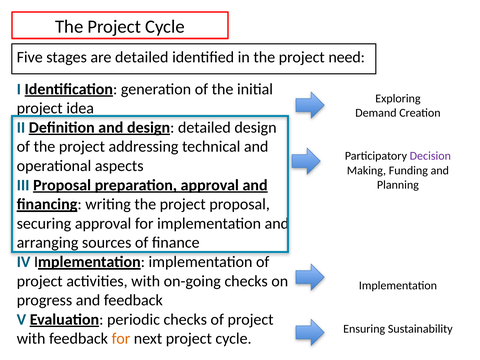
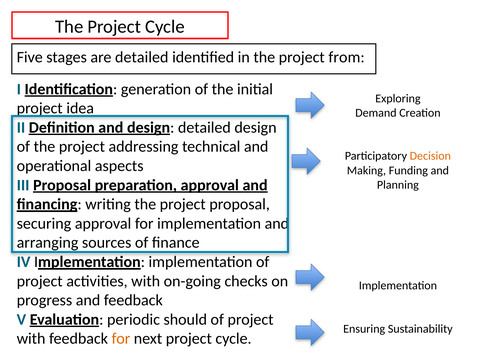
need: need -> from
Decision colour: purple -> orange
periodic checks: checks -> should
